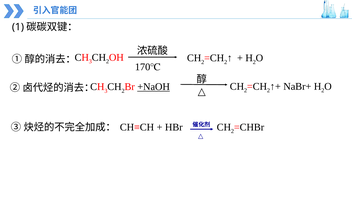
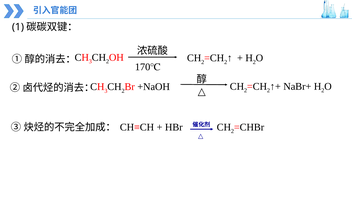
+NaOH underline: present -> none
